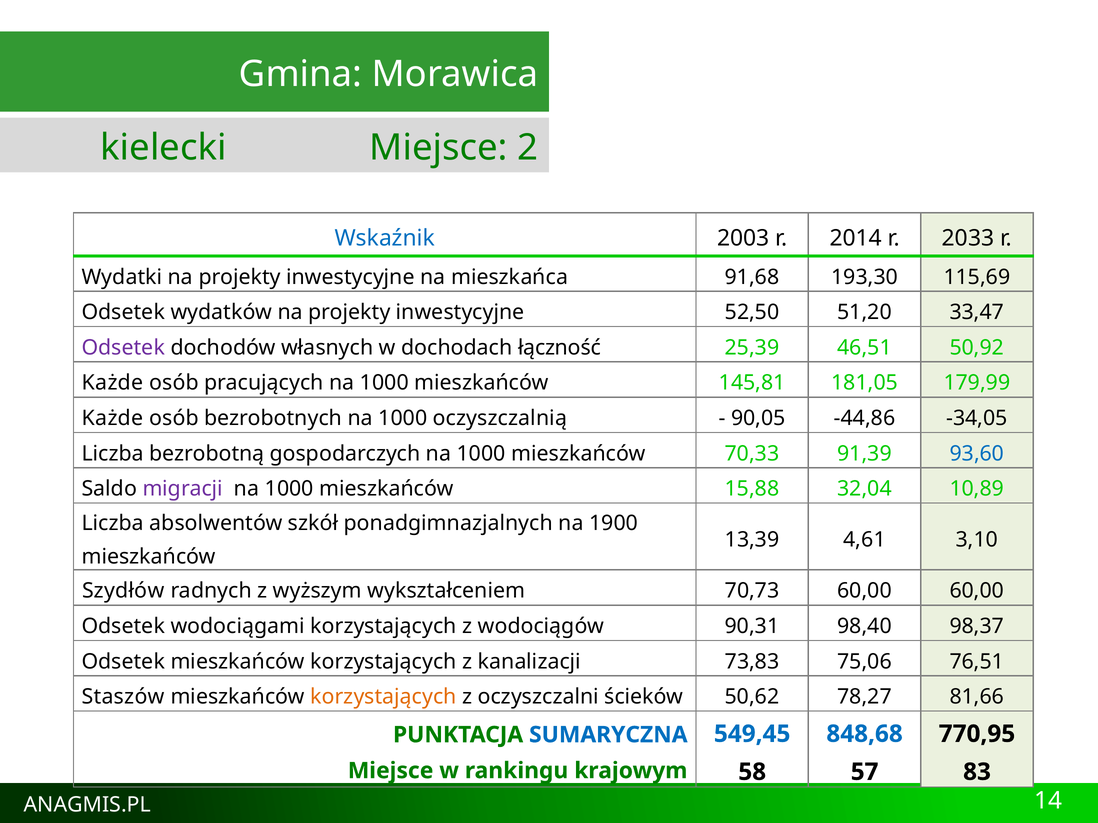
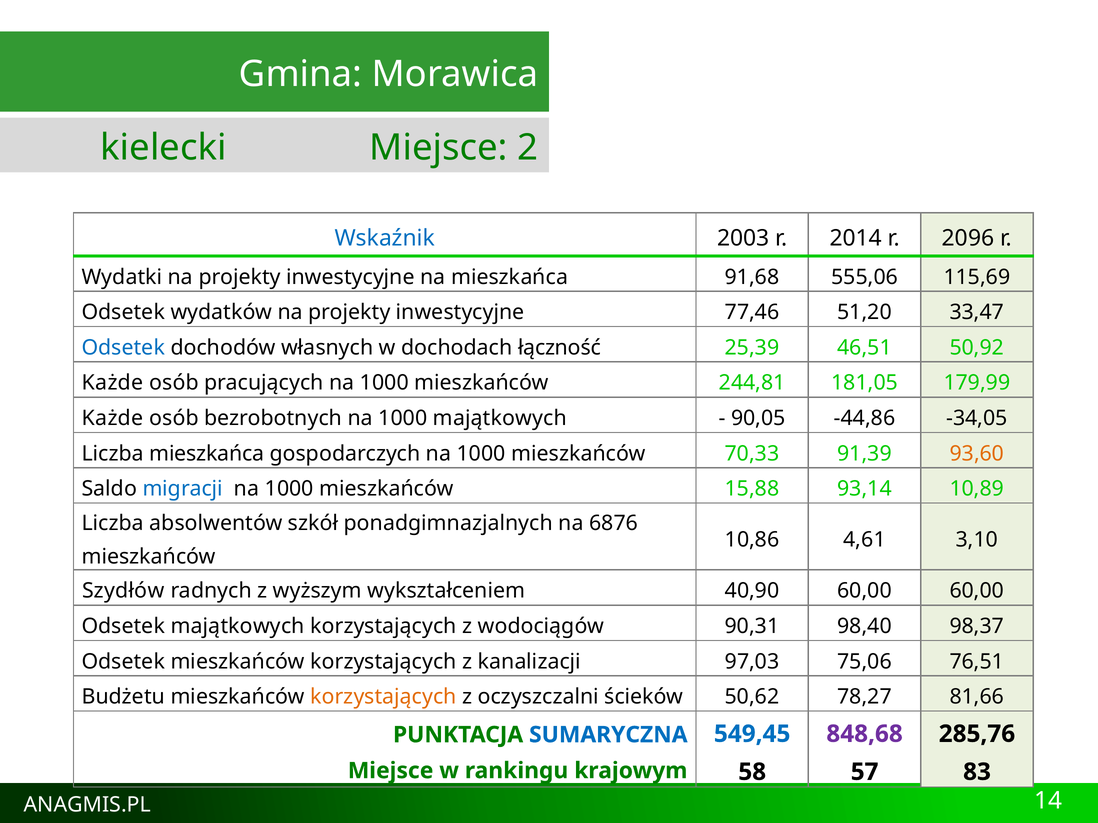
2033: 2033 -> 2096
193,30: 193,30 -> 555,06
52,50: 52,50 -> 77,46
Odsetek at (123, 348) colour: purple -> blue
145,81: 145,81 -> 244,81
1000 oczyszczalnią: oczyszczalnią -> majątkowych
Liczba bezrobotną: bezrobotną -> mieszkańca
93,60 colour: blue -> orange
migracji colour: purple -> blue
32,04: 32,04 -> 93,14
1900: 1900 -> 6876
13,39: 13,39 -> 10,86
70,73: 70,73 -> 40,90
Odsetek wodociągami: wodociągami -> majątkowych
73,83: 73,83 -> 97,03
Staszów: Staszów -> Budżetu
848,68 colour: blue -> purple
770,95: 770,95 -> 285,76
